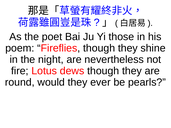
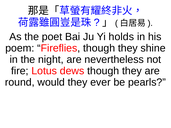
those: those -> holds
